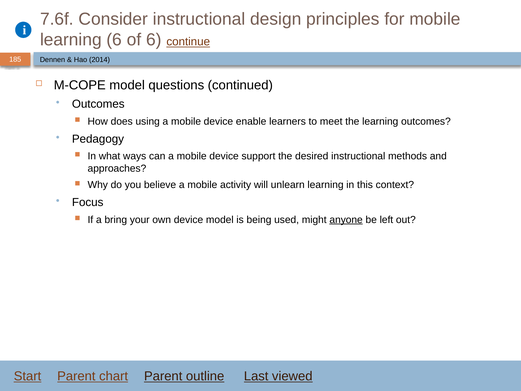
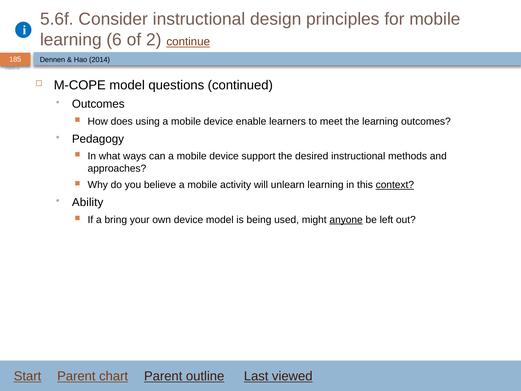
7.6f: 7.6f -> 5.6f
of 6: 6 -> 2
context underline: none -> present
Focus: Focus -> Ability
